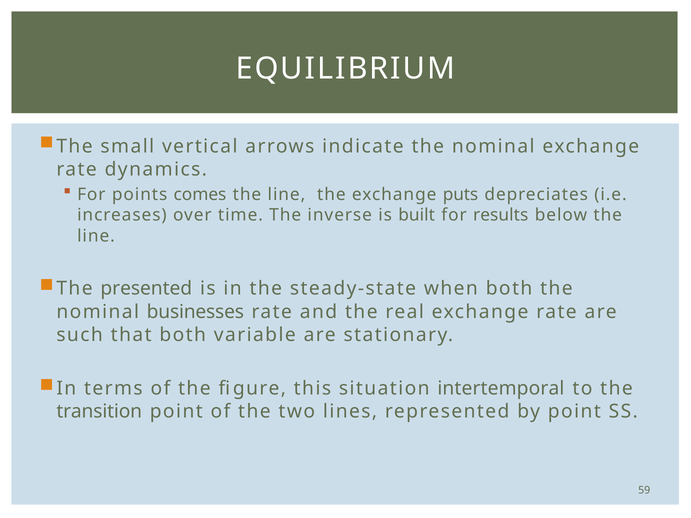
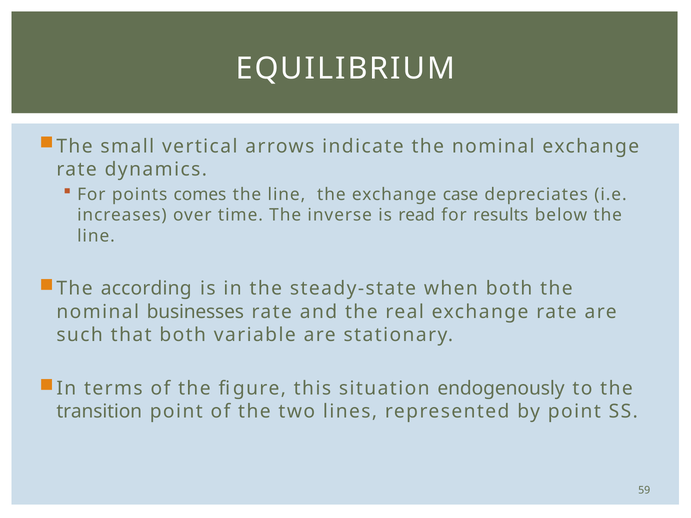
puts: puts -> case
built: built -> read
presented: presented -> according
intertemporal: intertemporal -> endogenously
